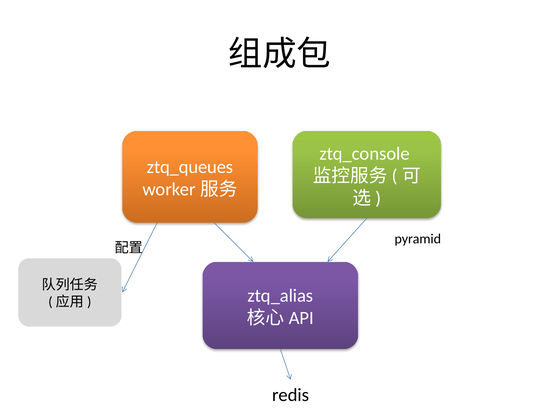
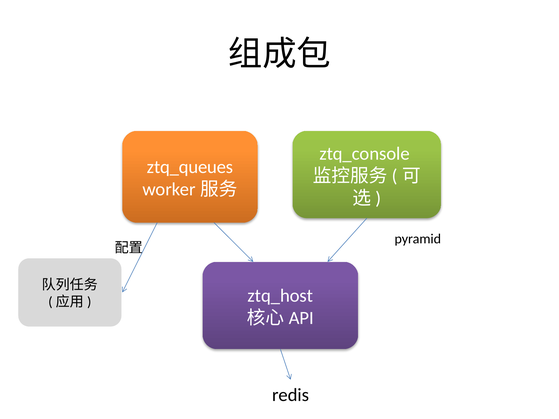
ztq_alias: ztq_alias -> ztq_host
